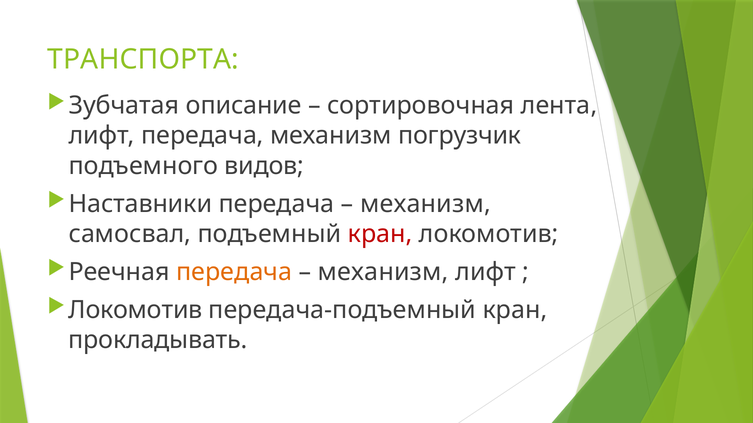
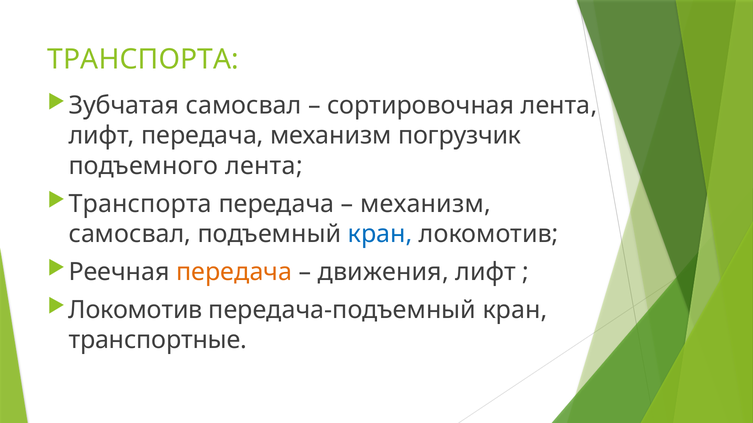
Зубчатая описание: описание -> самосвал
подъемного видов: видов -> лента
Наставники at (140, 204): Наставники -> Транспорта
кран at (380, 234) colour: red -> blue
механизм at (383, 272): механизм -> движения
прокладывать: прокладывать -> транспортные
